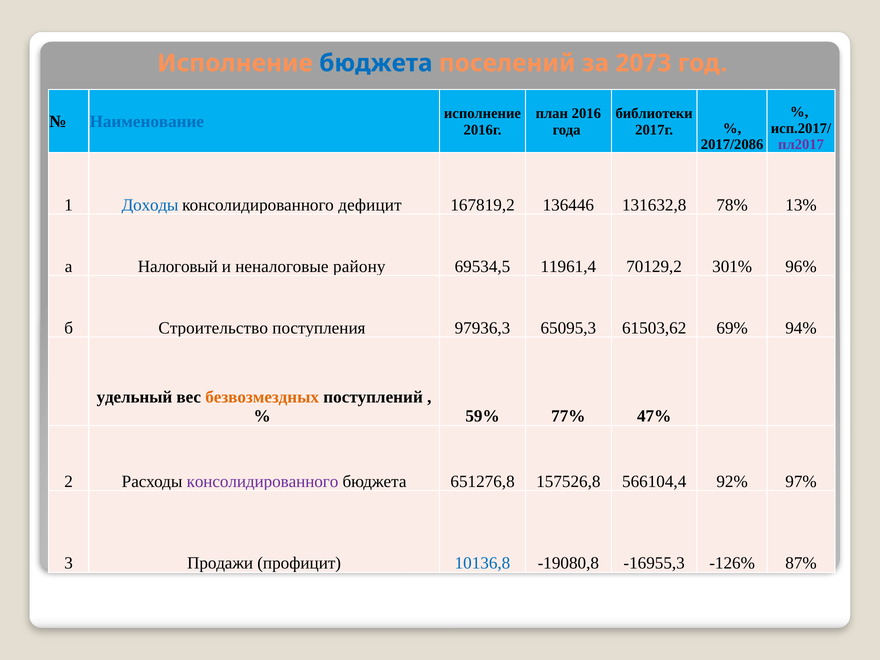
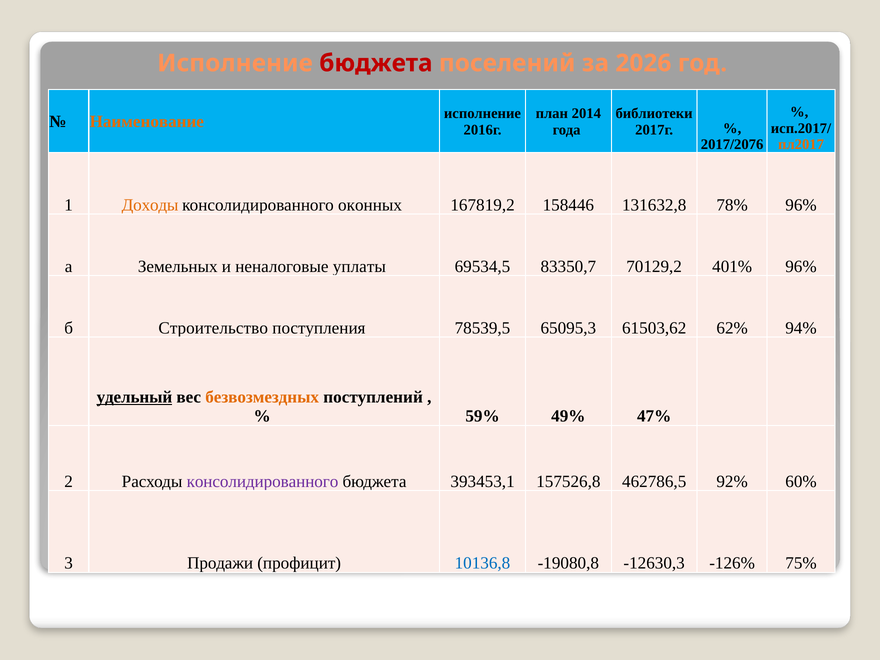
бюджета at (376, 63) colour: blue -> red
2073: 2073 -> 2026
2016: 2016 -> 2014
Наименование colour: blue -> orange
2017/2086: 2017/2086 -> 2017/2076
пл2017 colour: purple -> orange
Доходы colour: blue -> orange
дефицит: дефицит -> оконных
136446: 136446 -> 158446
78% 13%: 13% -> 96%
Налоговый: Налоговый -> Земельных
району: району -> уплаты
11961,4: 11961,4 -> 83350,7
301%: 301% -> 401%
97936,3: 97936,3 -> 78539,5
69%: 69% -> 62%
удельный underline: none -> present
77%: 77% -> 49%
651276,8: 651276,8 -> 393453,1
566104,4: 566104,4 -> 462786,5
97%: 97% -> 60%
-16955,3: -16955,3 -> -12630,3
87%: 87% -> 75%
